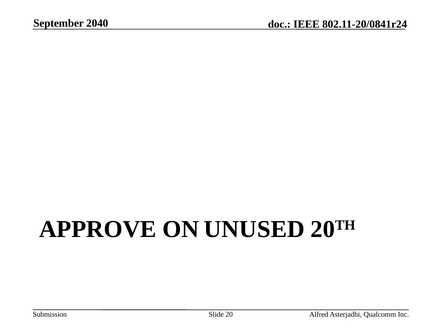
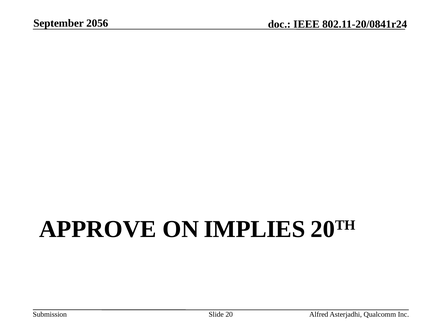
2040: 2040 -> 2056
UNUSED: UNUSED -> IMPLIES
